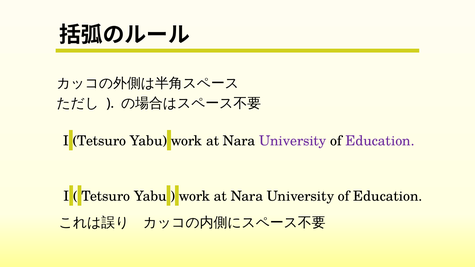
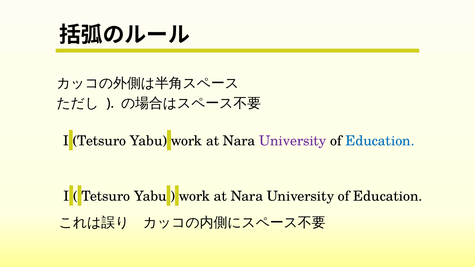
Education at (380, 141) colour: purple -> blue
